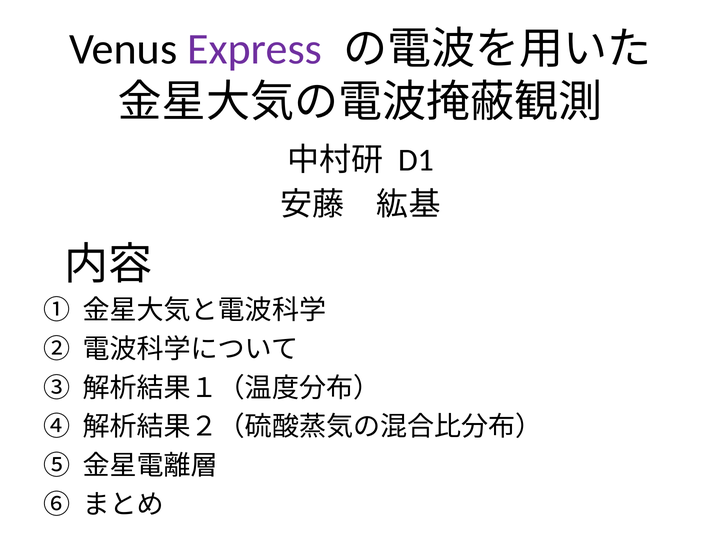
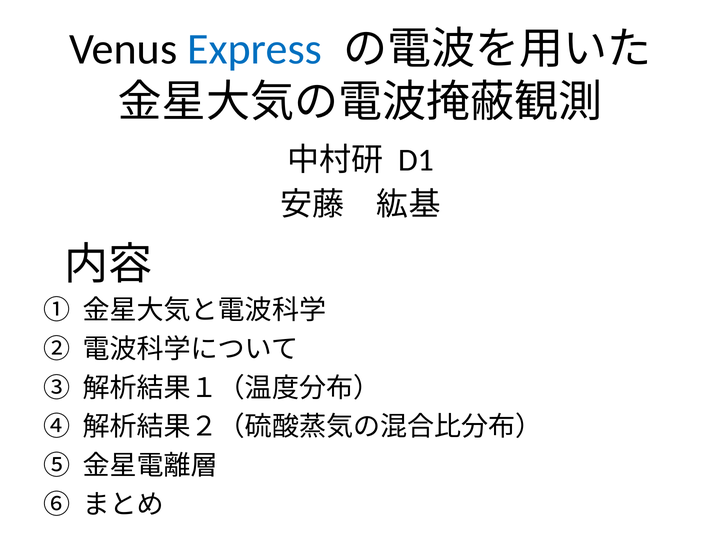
Express colour: purple -> blue
